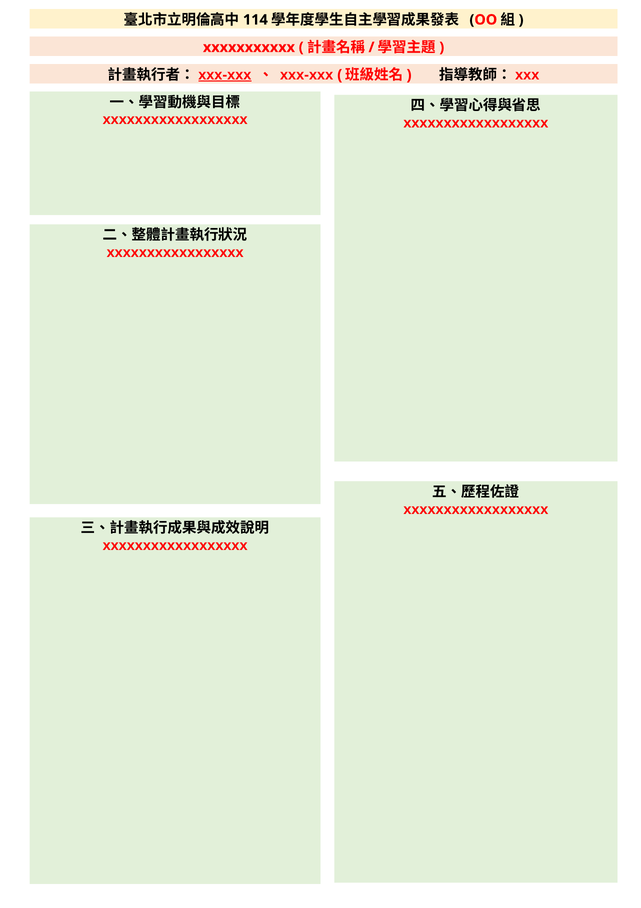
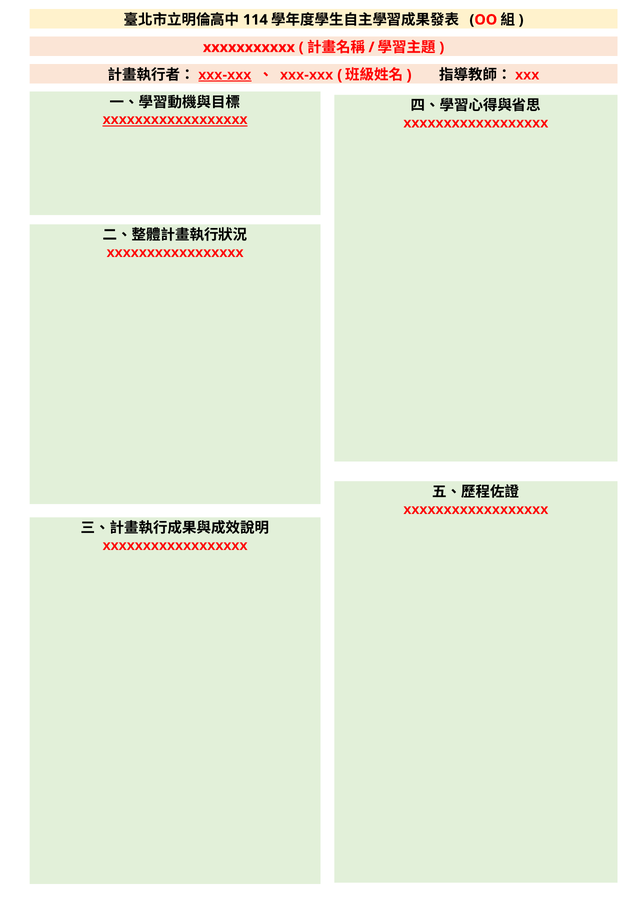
xxxxxxxxxxxxxxxxxx at (175, 120) underline: none -> present
